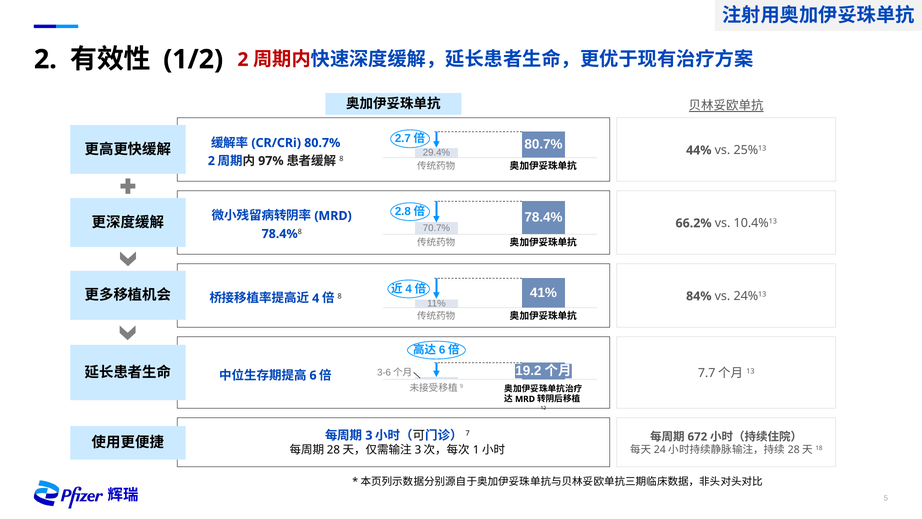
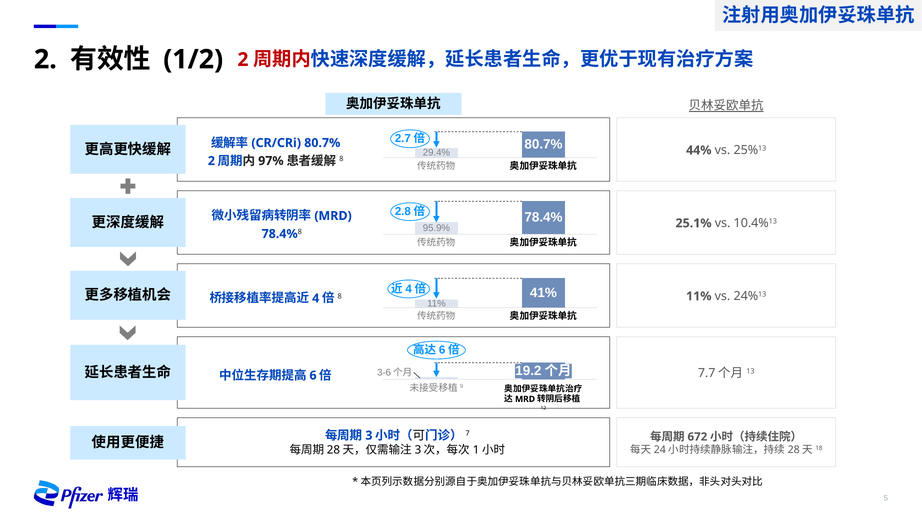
66.2%: 66.2% -> 25.1%
70.7%: 70.7% -> 95.9%
84% at (699, 296): 84% -> 11%
